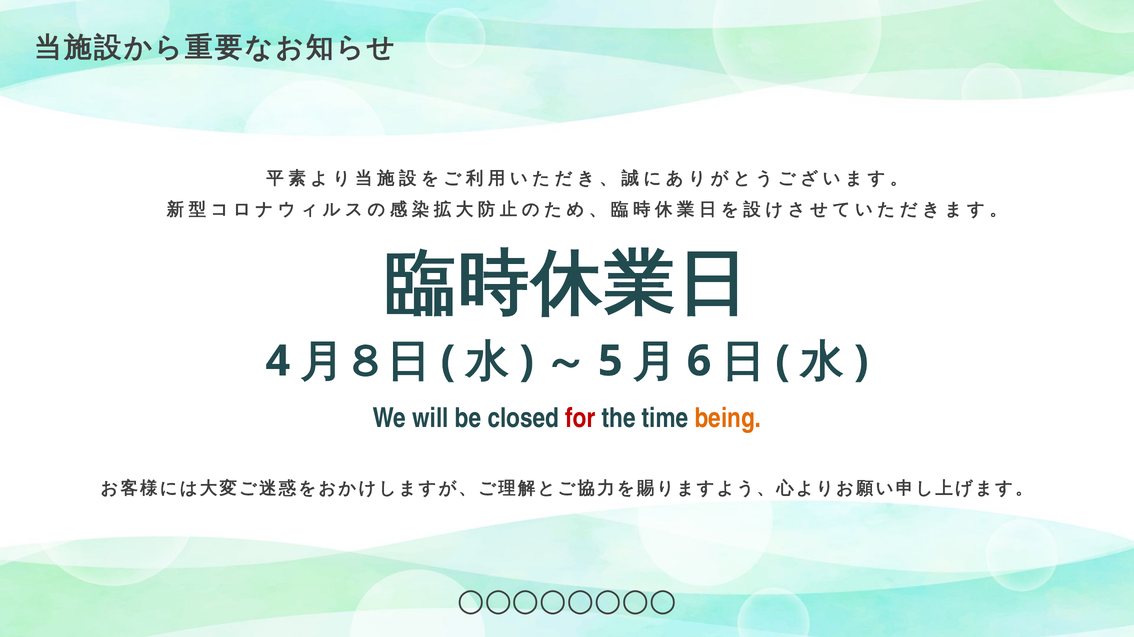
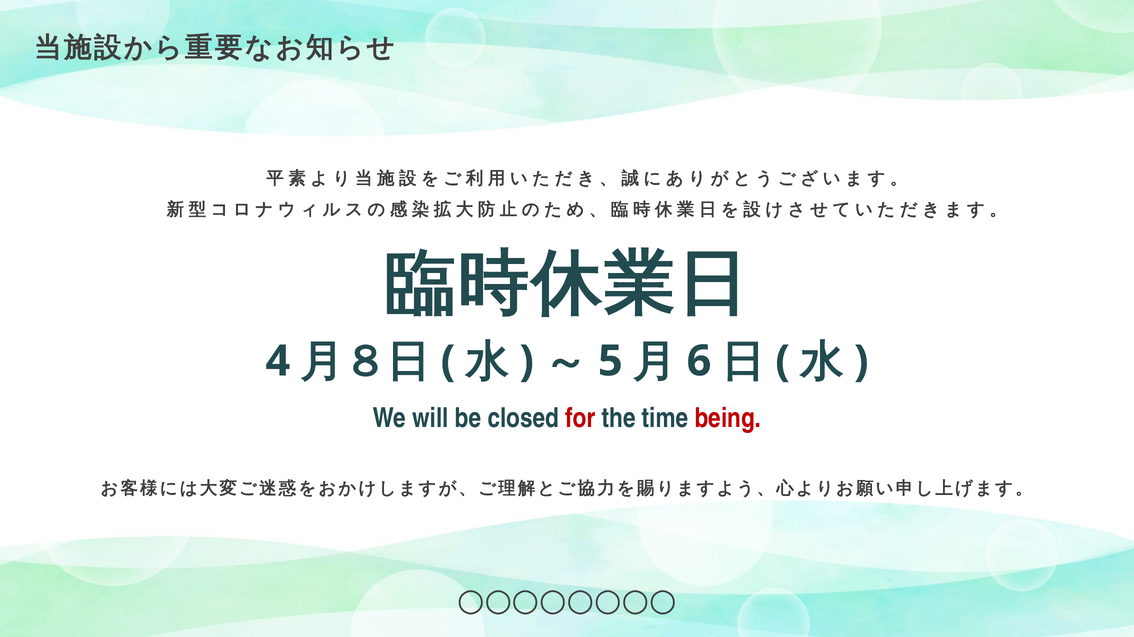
being colour: orange -> red
